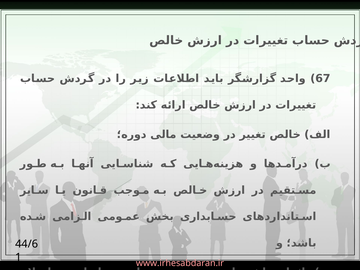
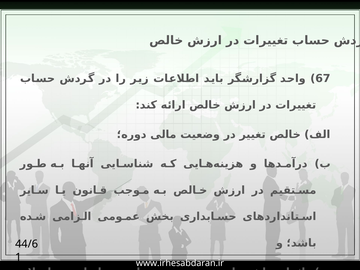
www.irhesabdaran.ir colour: pink -> white
